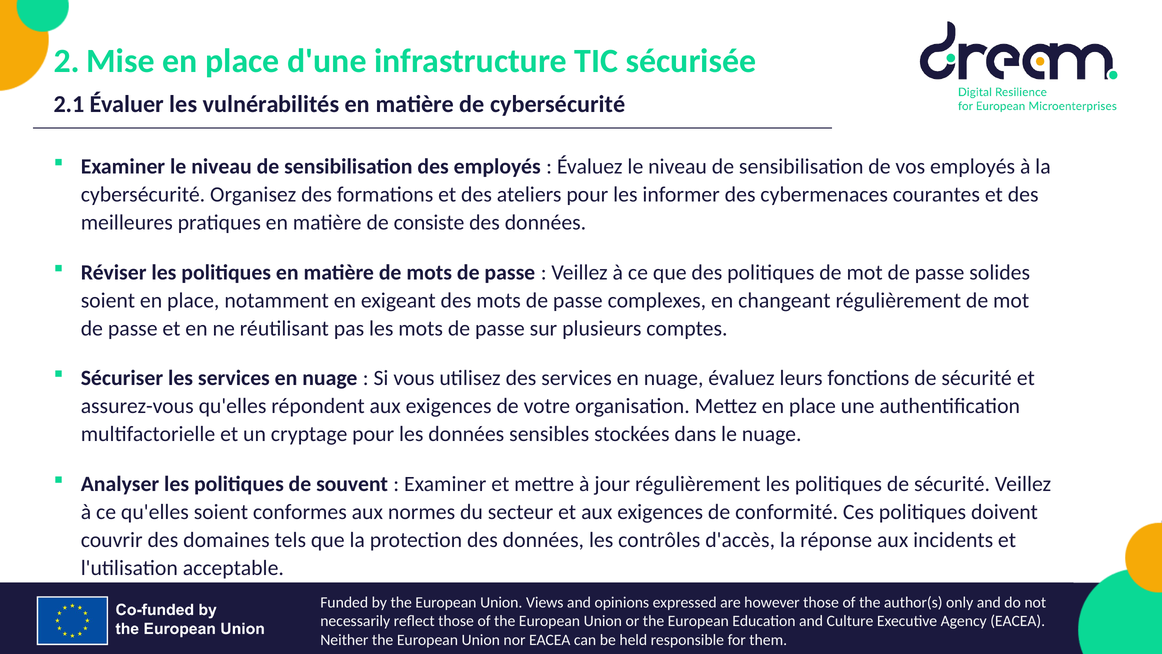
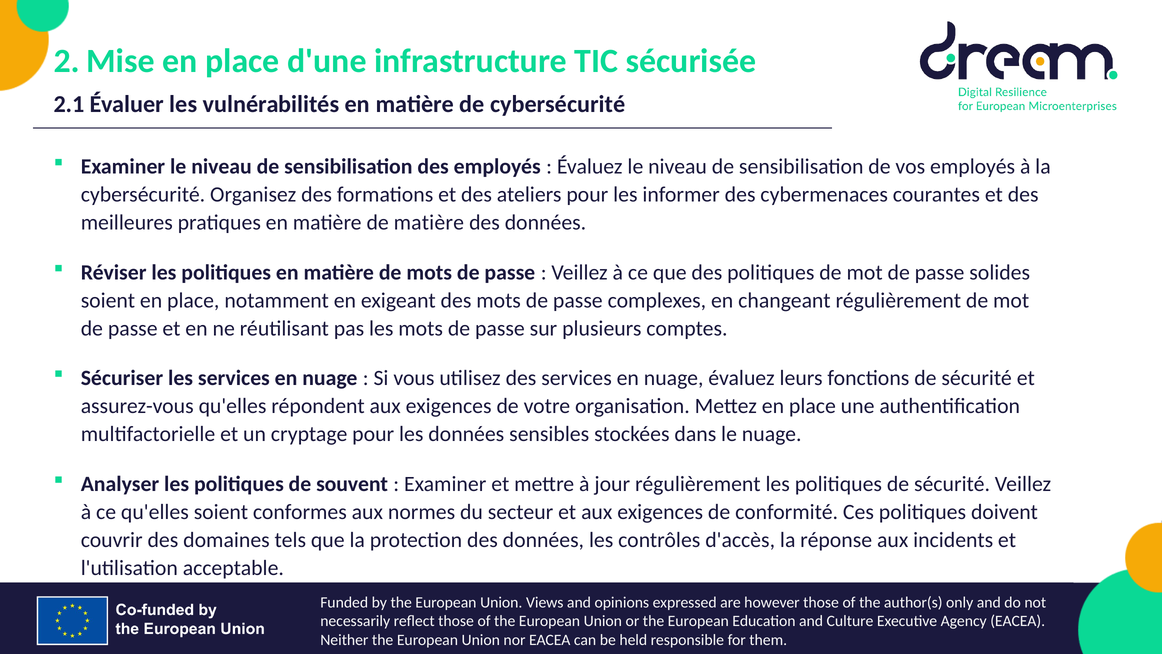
de consiste: consiste -> matière
